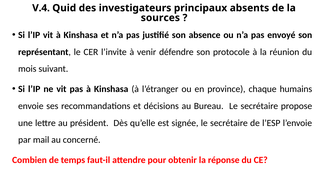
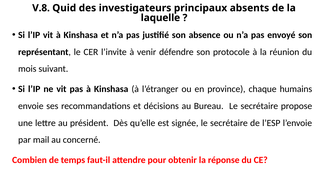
V.4: V.4 -> V.8
sources: sources -> laquelle
